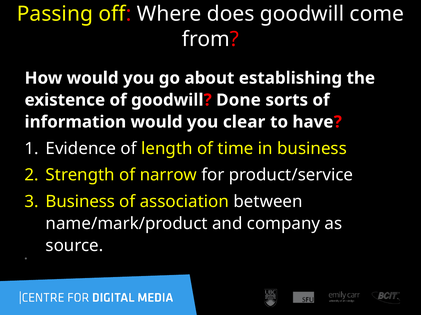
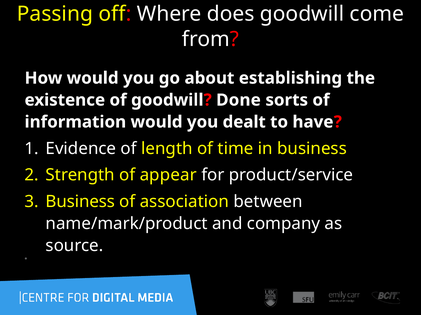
clear: clear -> dealt
narrow: narrow -> appear
